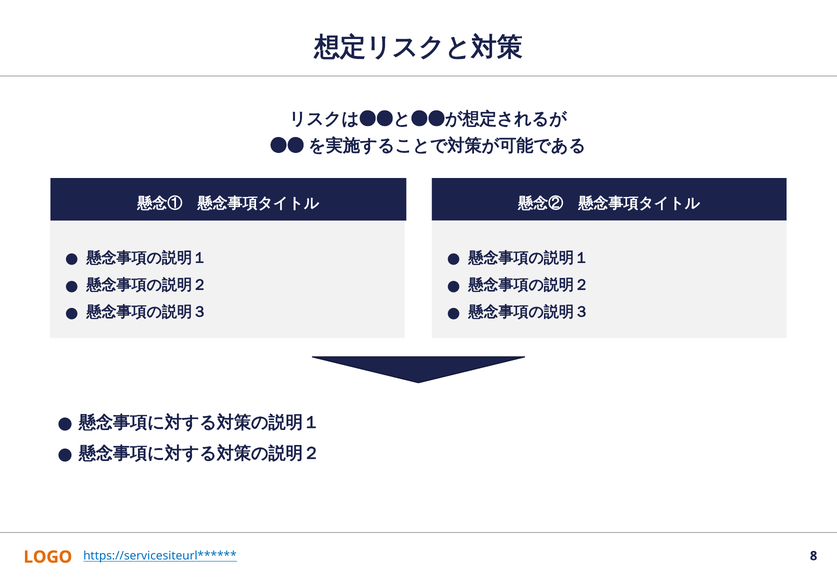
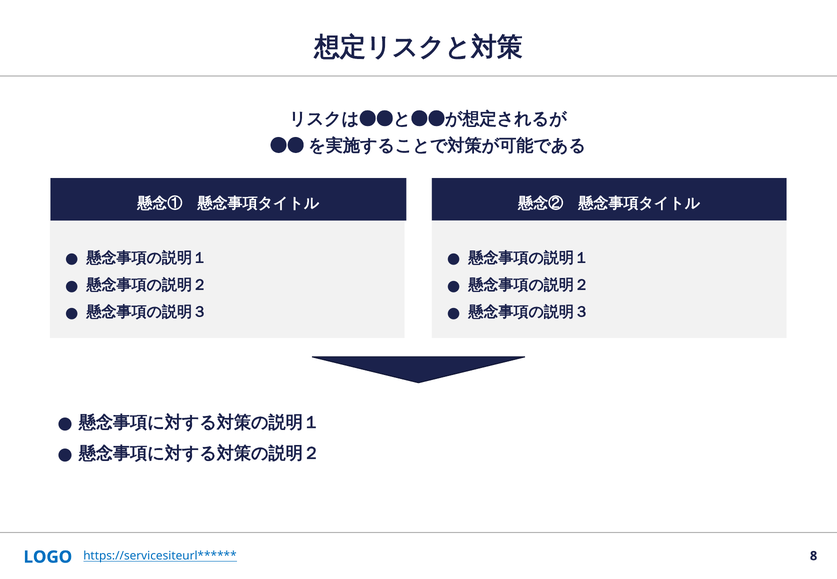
LOGO colour: orange -> blue
